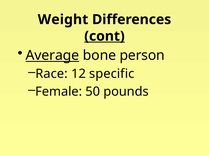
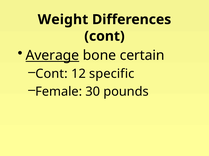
cont at (104, 36) underline: present -> none
person: person -> certain
Race at (52, 74): Race -> Cont
50: 50 -> 30
